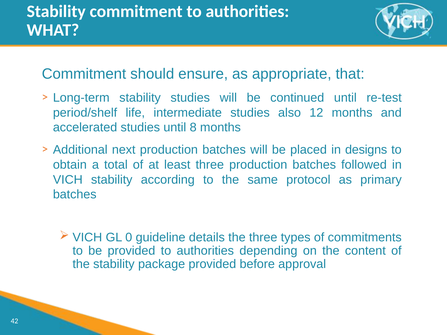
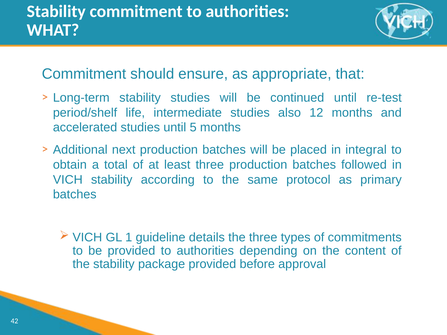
8: 8 -> 5
designs: designs -> integral
0: 0 -> 1
